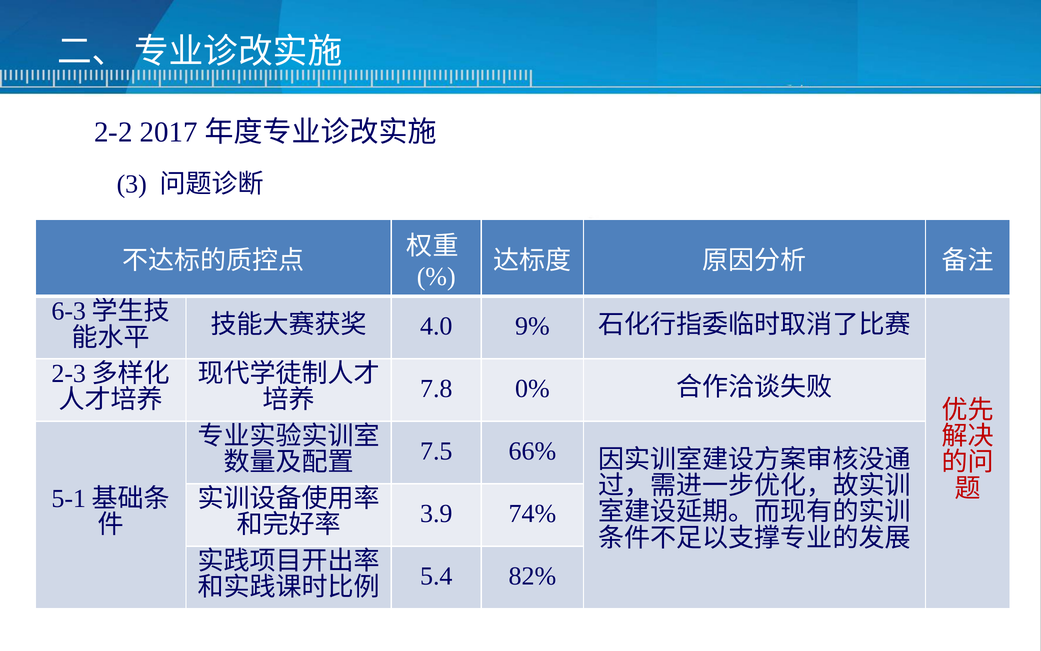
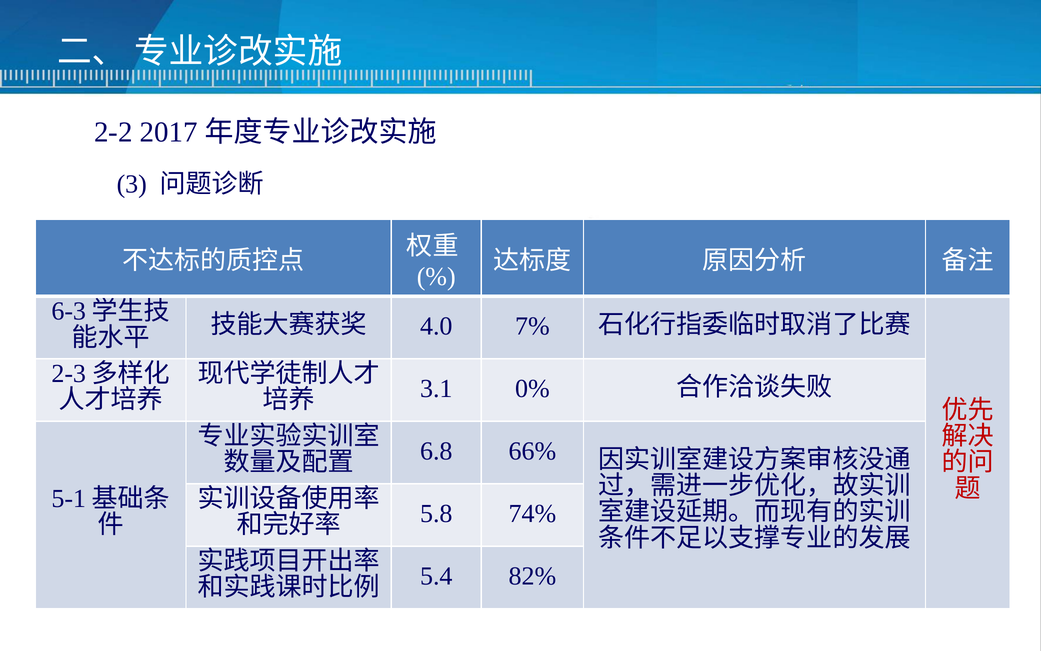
9%: 9% -> 7%
7.8: 7.8 -> 3.1
7.5: 7.5 -> 6.8
3.9: 3.9 -> 5.8
